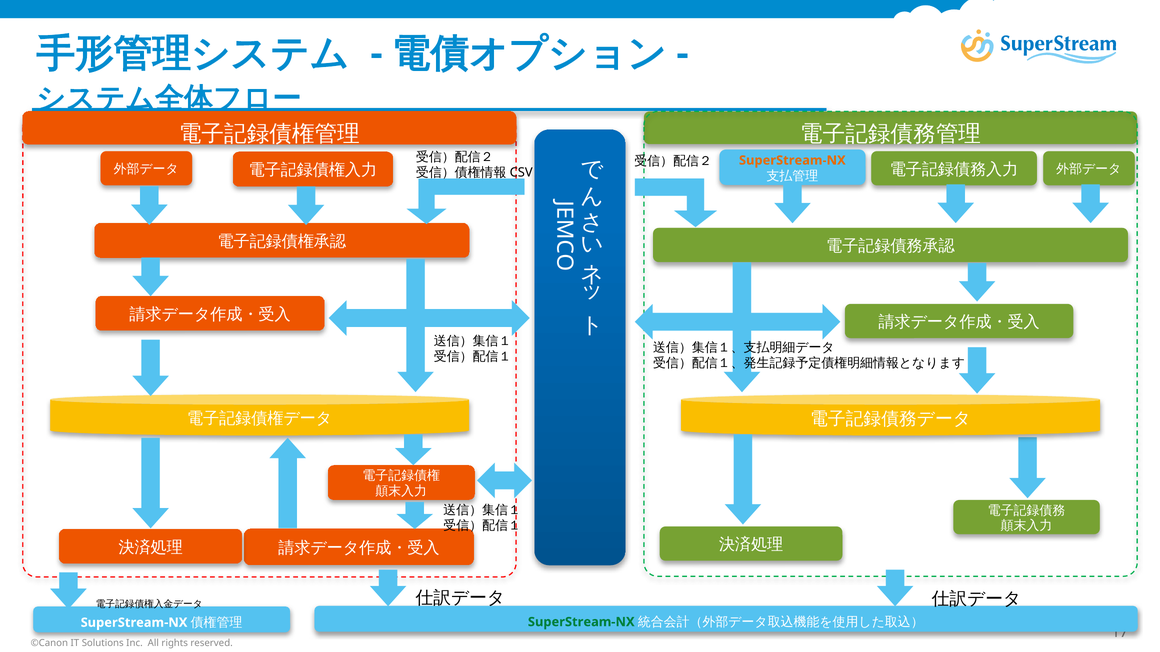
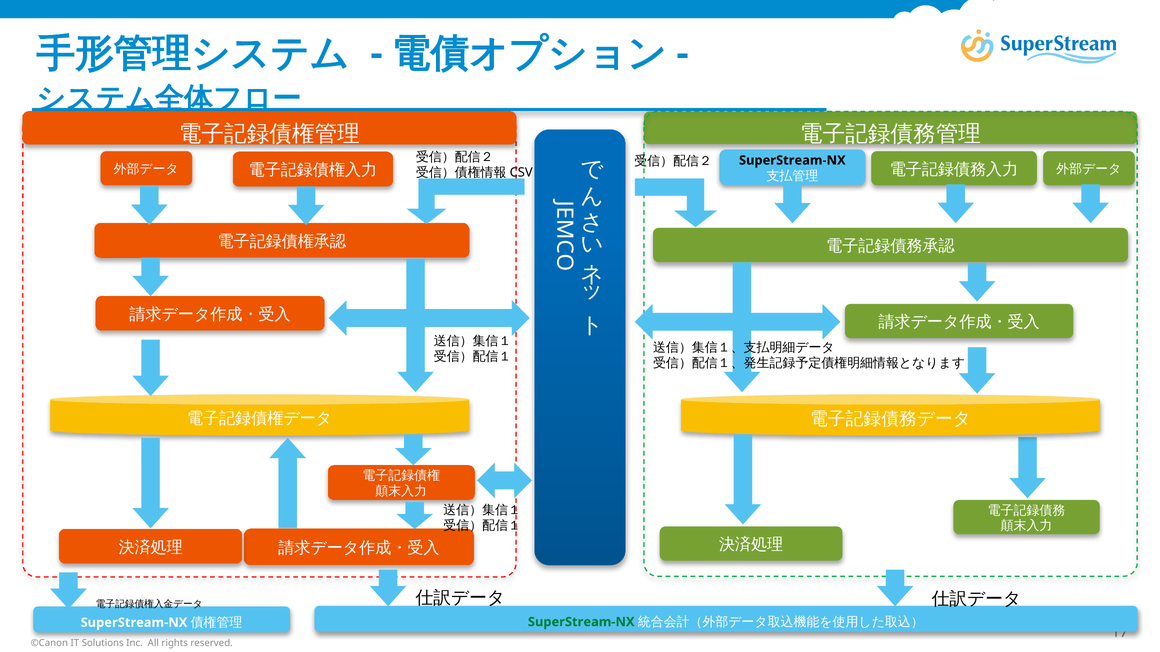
SuperStream-NX at (792, 160) colour: orange -> black
